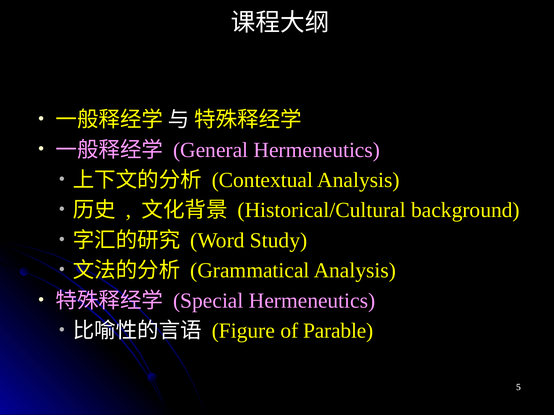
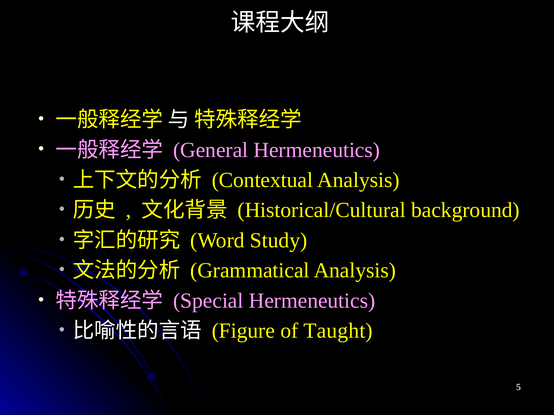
Parable: Parable -> Taught
